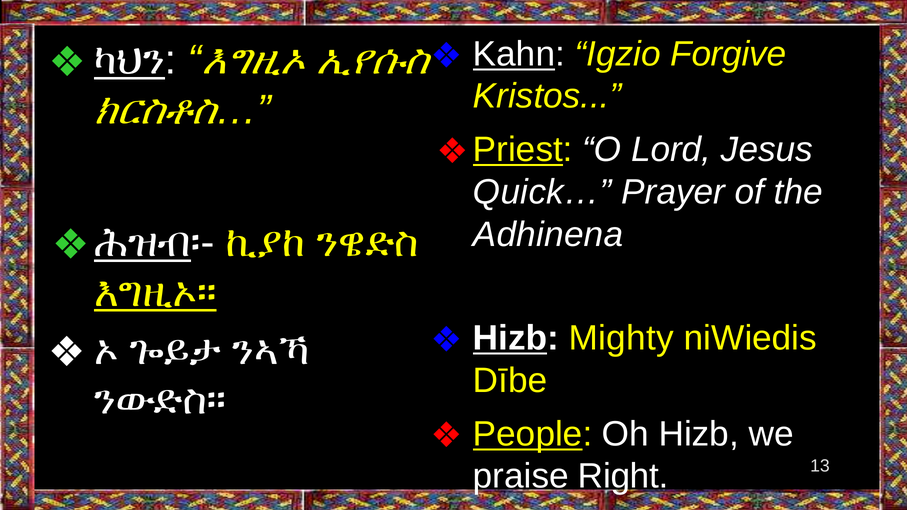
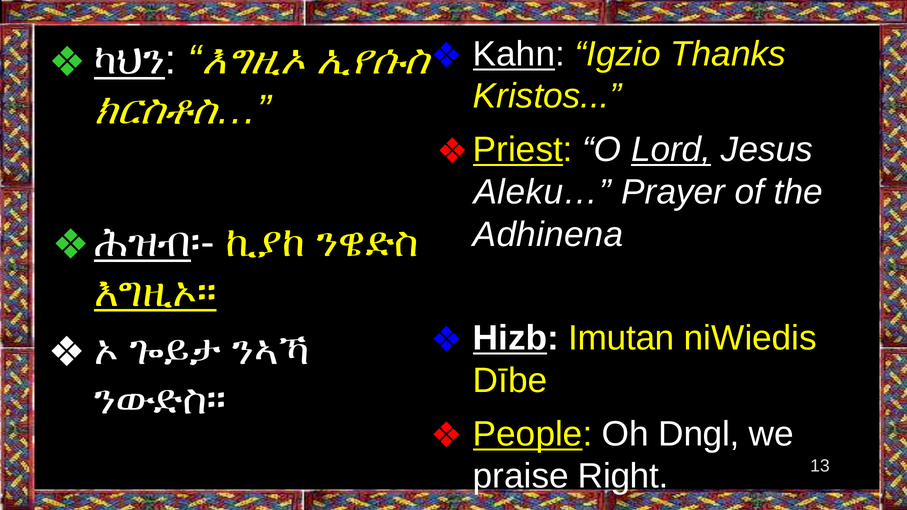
Forgive: Forgive -> Thanks
Lord underline: none -> present
Quick…: Quick… -> Aleku…
Mighty: Mighty -> Imutan
Oh Hizb: Hizb -> Dngl
